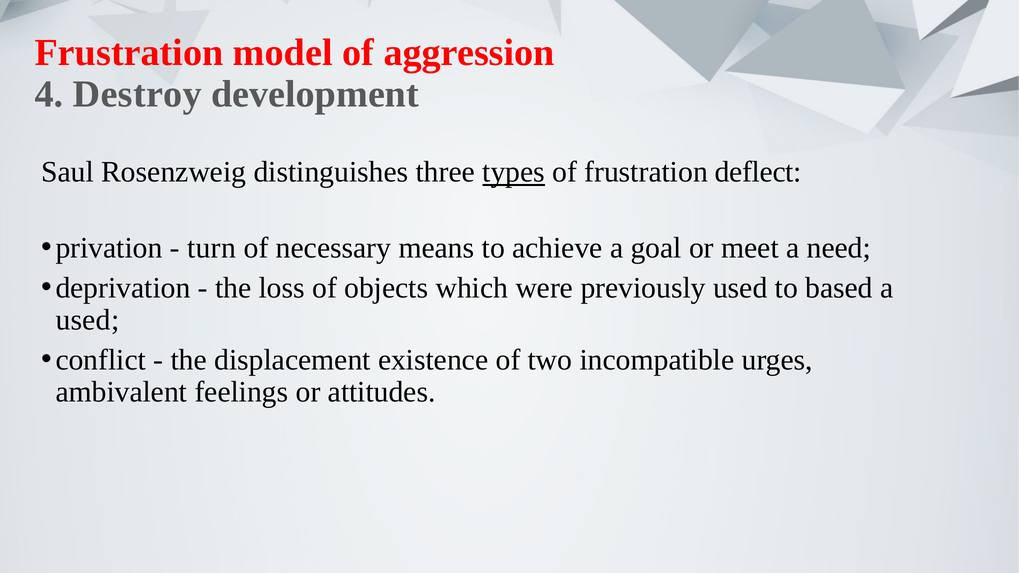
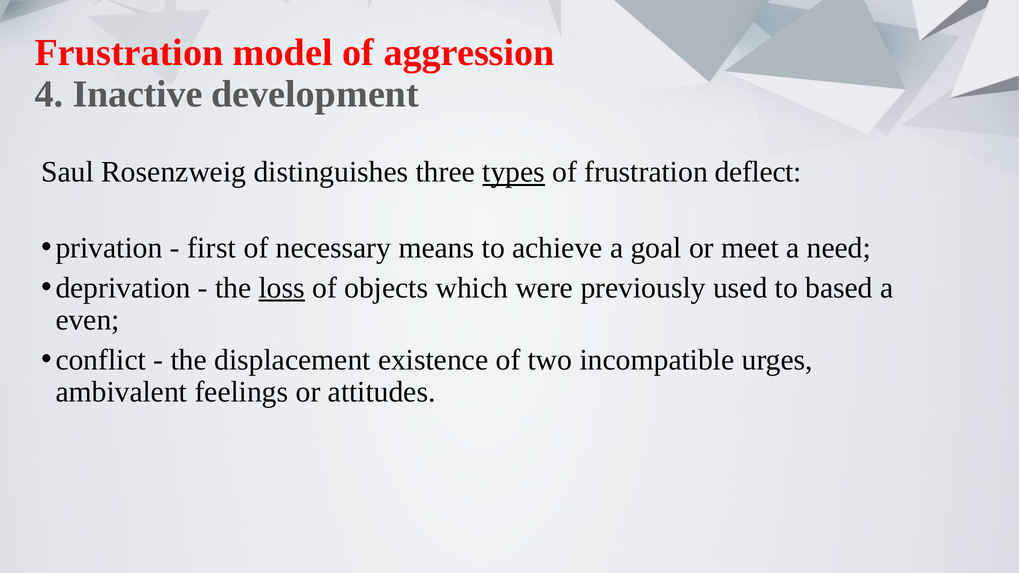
Destroy: Destroy -> Inactive
turn: turn -> first
loss underline: none -> present
used at (87, 320): used -> even
